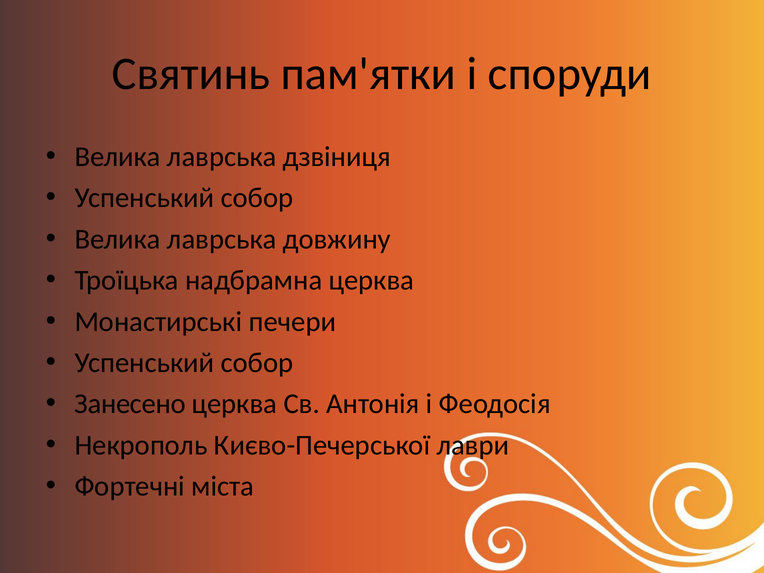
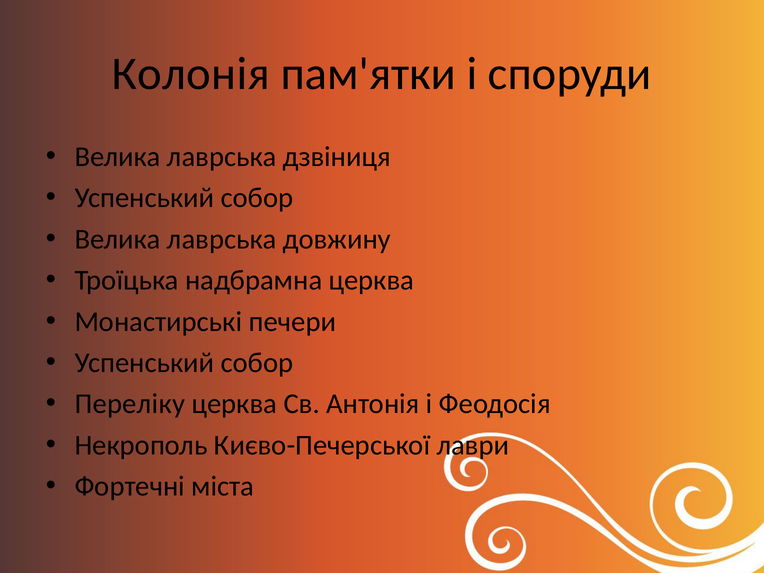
Святинь: Святинь -> Колонія
Занесено: Занесено -> Переліку
